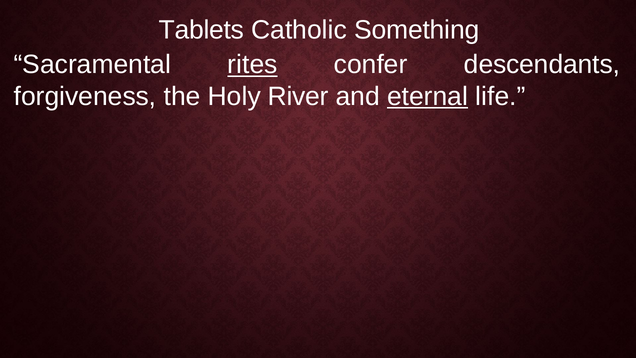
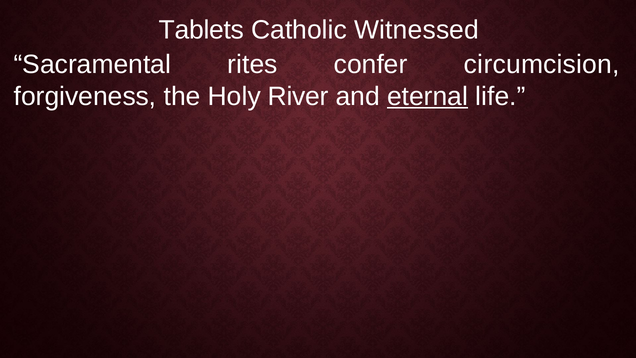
Something: Something -> Witnessed
rites underline: present -> none
descendants: descendants -> circumcision
